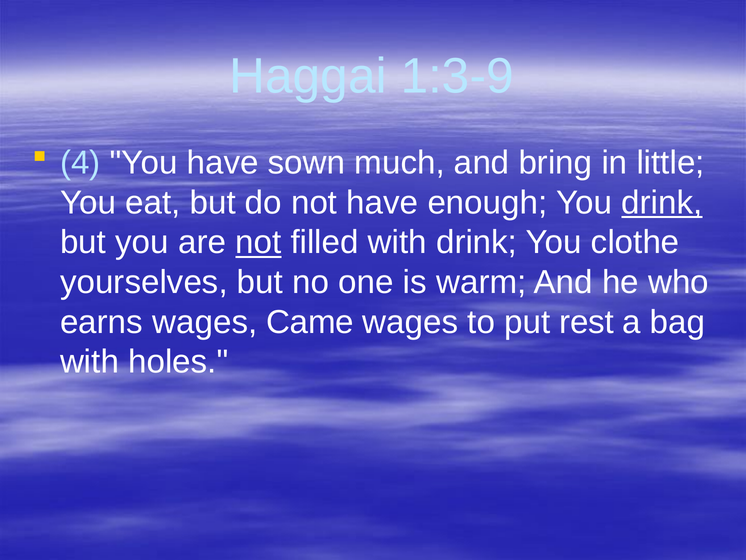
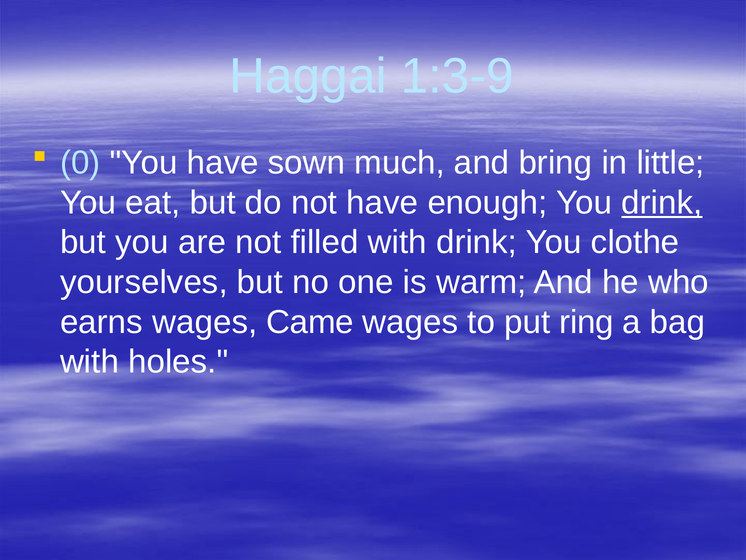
4: 4 -> 0
not at (258, 242) underline: present -> none
rest: rest -> ring
